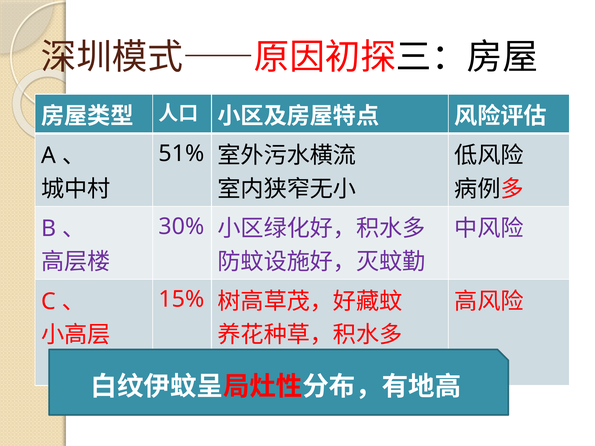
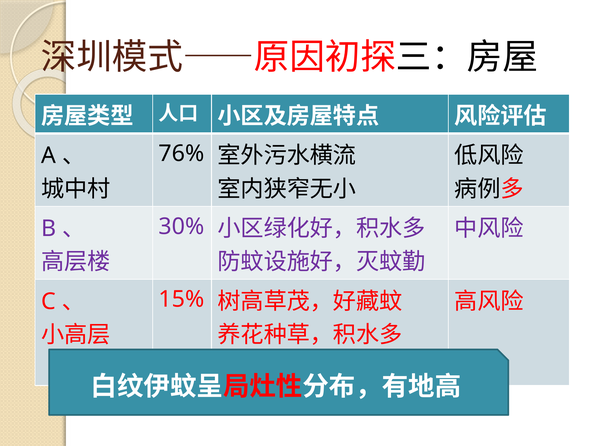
51%: 51% -> 76%
